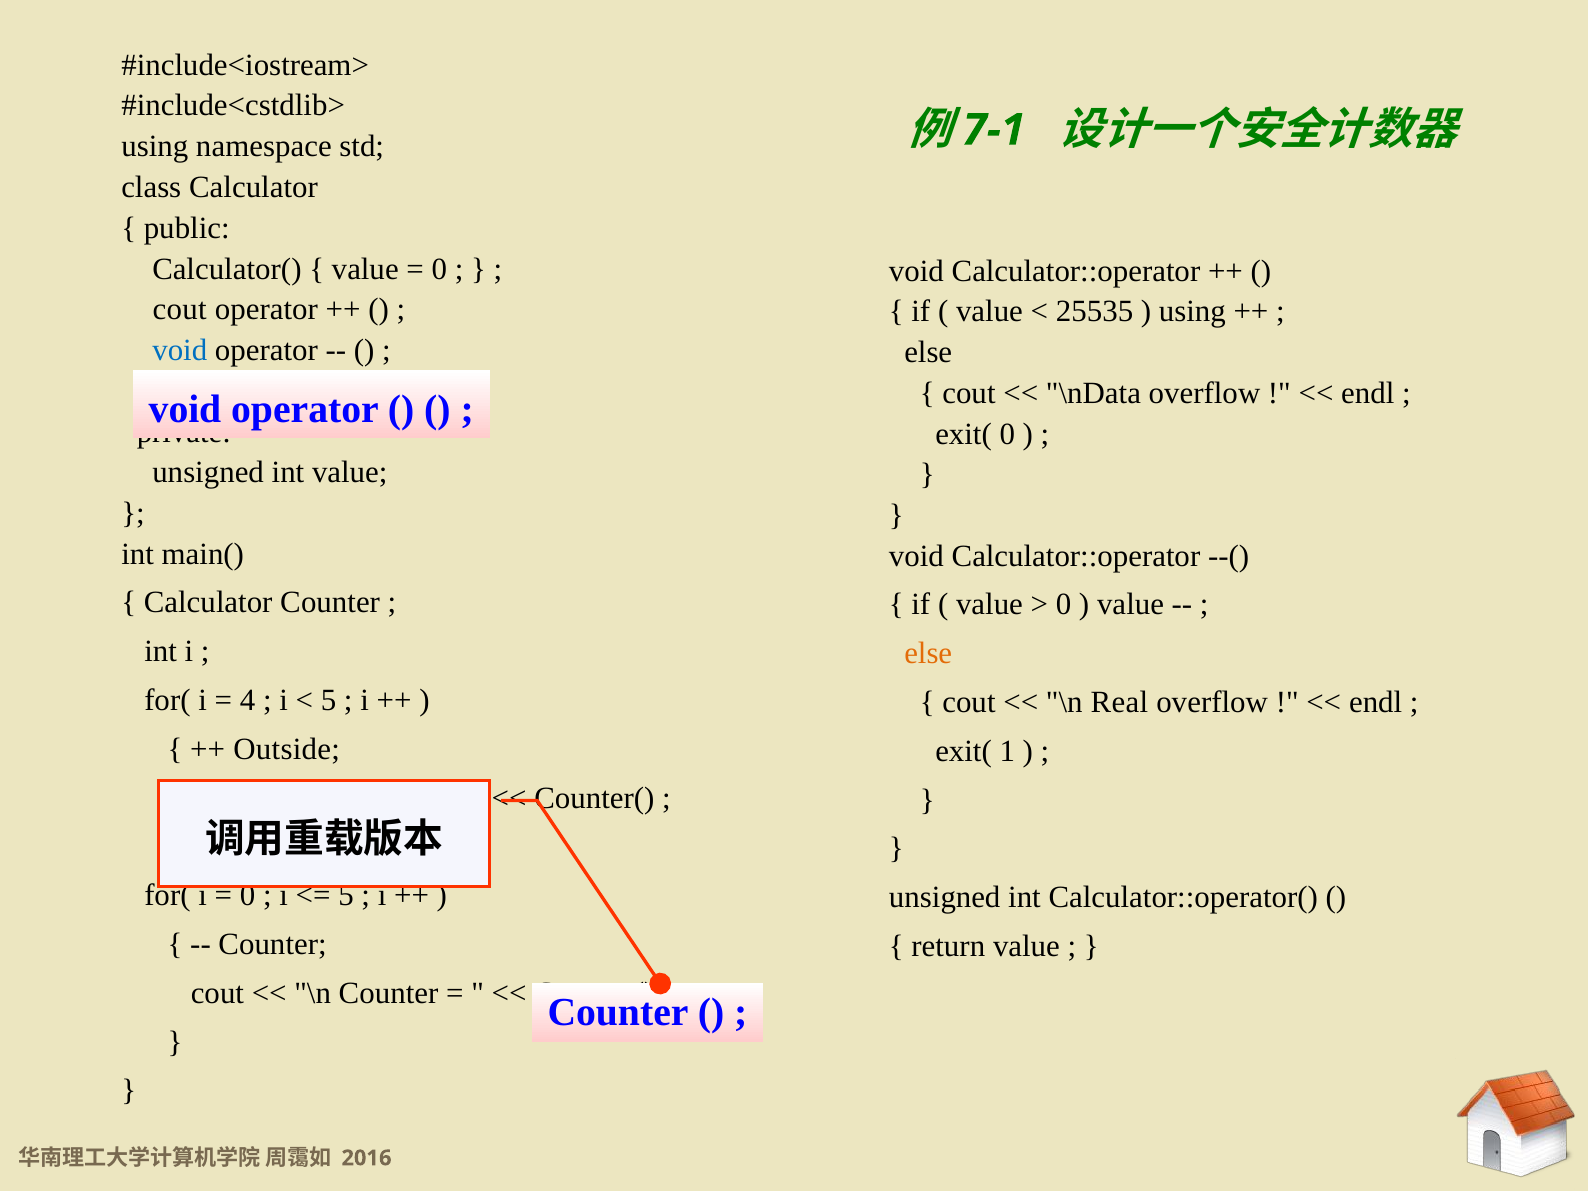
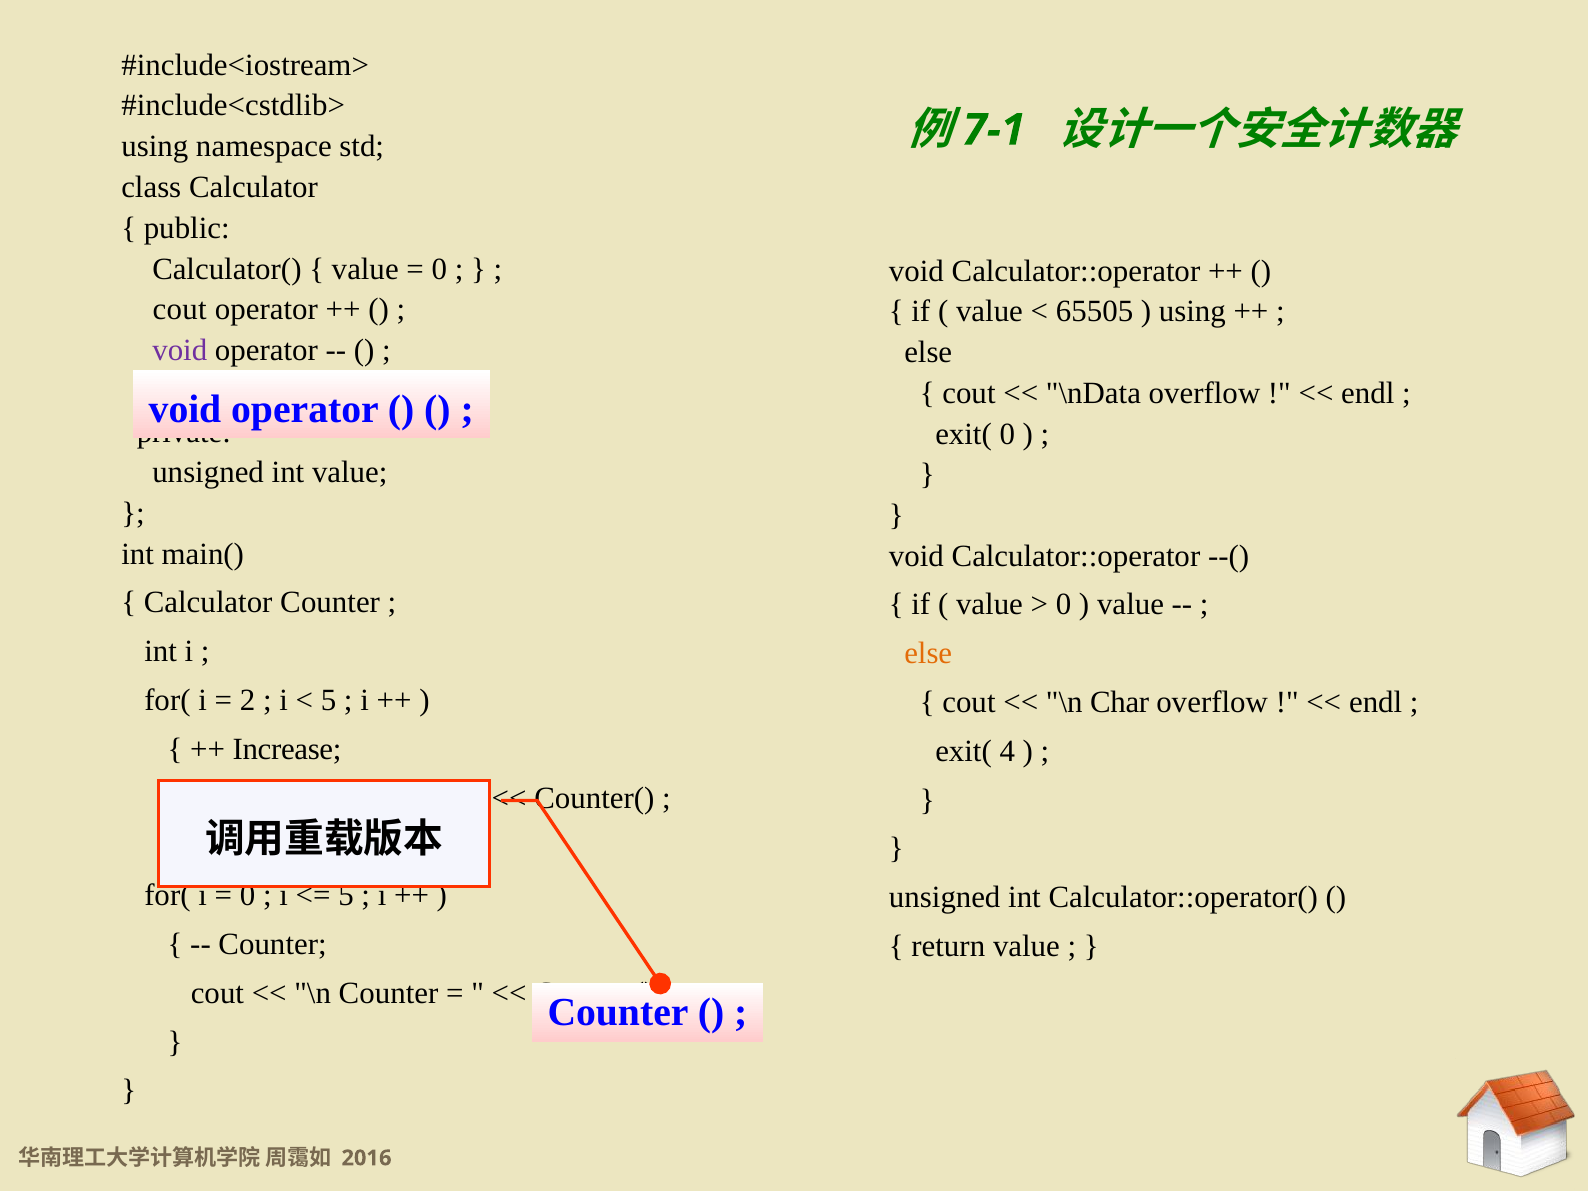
25535: 25535 -> 65505
void at (180, 350) colour: blue -> purple
4: 4 -> 2
Real: Real -> Char
Outside: Outside -> Increase
1: 1 -> 4
